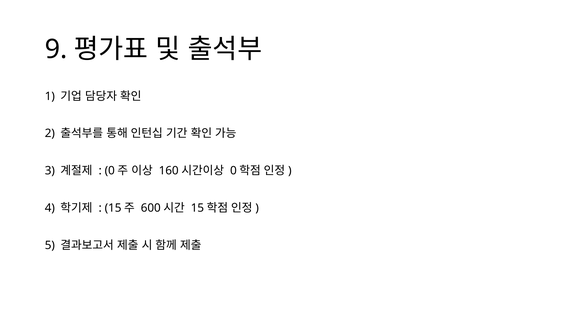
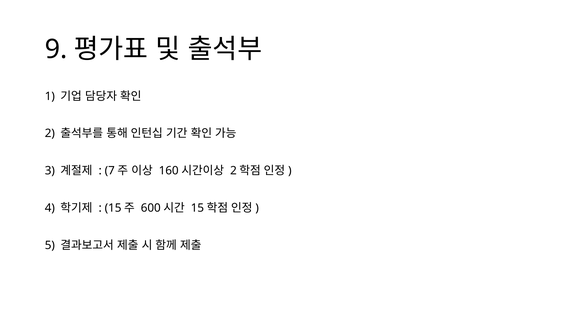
0 at (110, 171): 0 -> 7
0 at (233, 171): 0 -> 2
